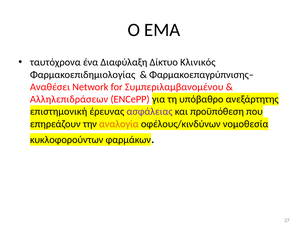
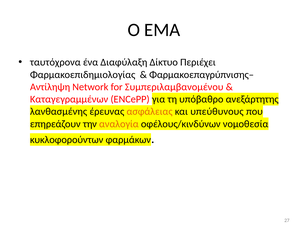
Κλινικός: Κλινικός -> Περιέχει
Αναθέσει: Αναθέσει -> Αντίληψη
Αλληλεπιδράσεων: Αλληλεπιδράσεων -> Καταγεγραμμένων
επιστημονική: επιστημονική -> λανθασμένης
ασφάλειας colour: purple -> orange
προϋπόθεση: προϋπόθεση -> υπεύθυνους
